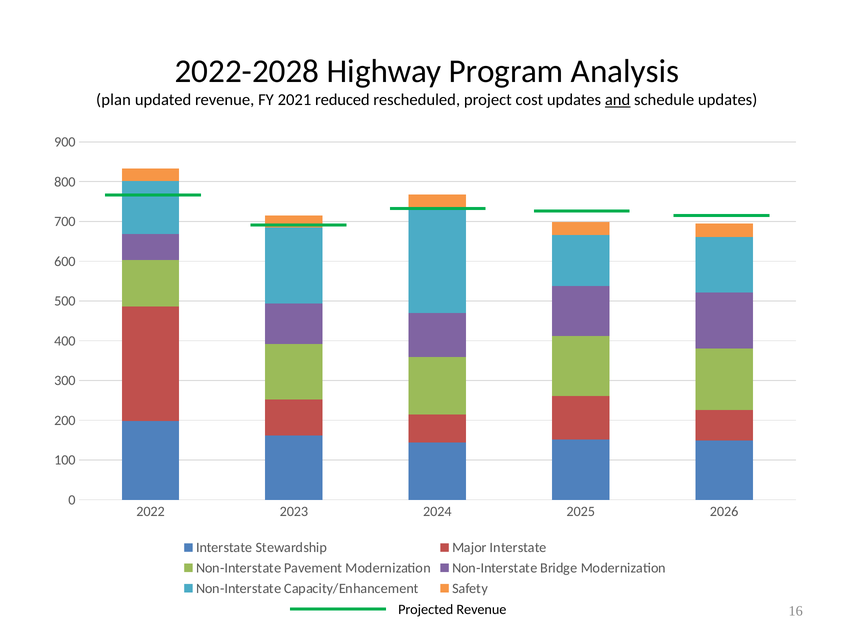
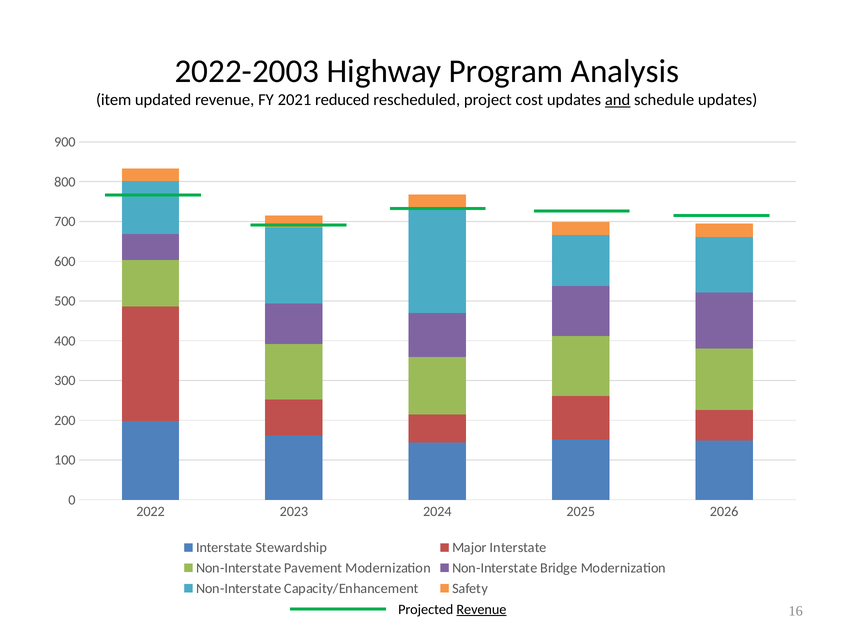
2022-2028: 2022-2028 -> 2022-2003
plan: plan -> item
Revenue at (481, 610) underline: none -> present
